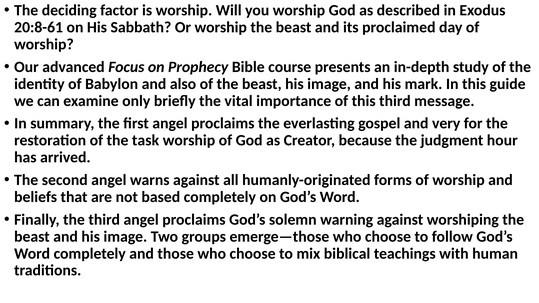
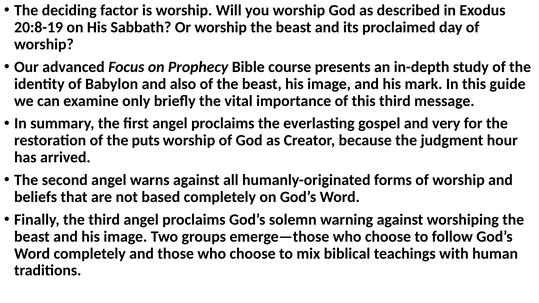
20:8-61: 20:8-61 -> 20:8-19
task: task -> puts
